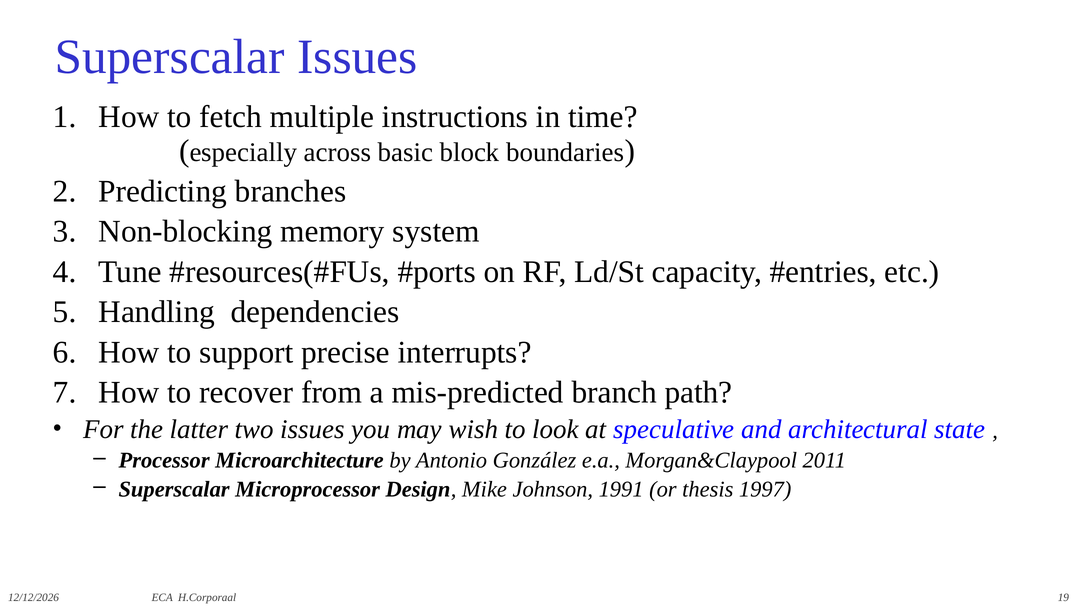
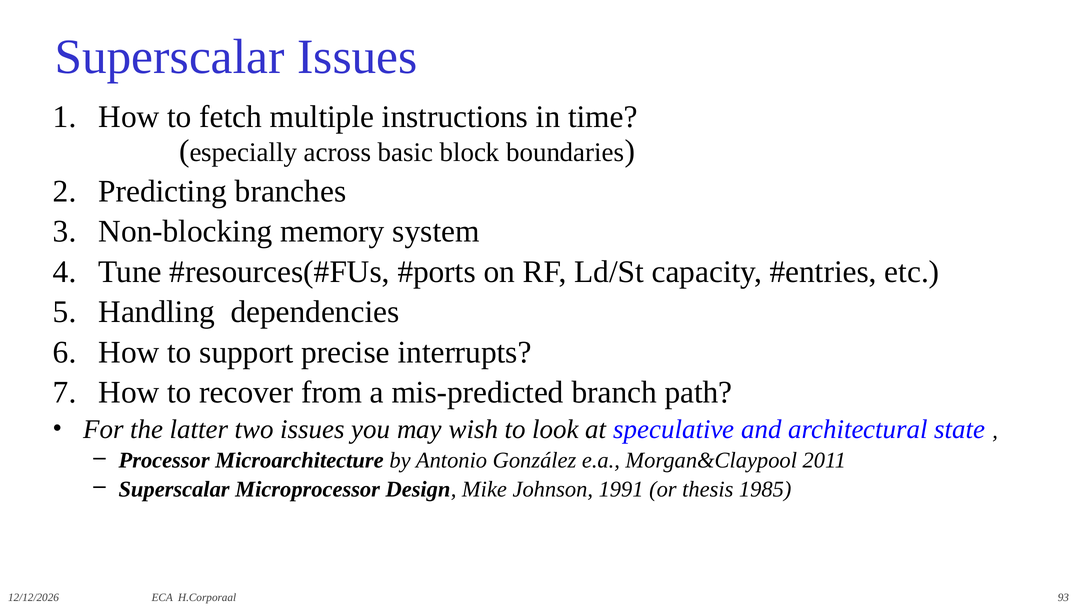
1997: 1997 -> 1985
19: 19 -> 93
